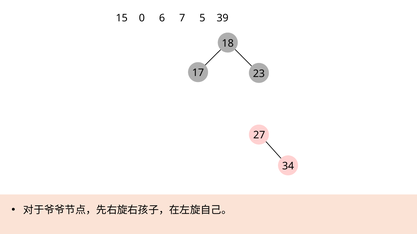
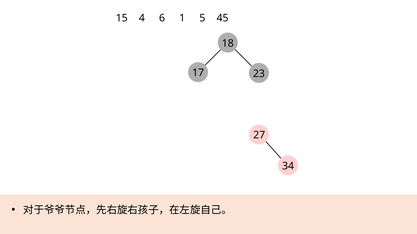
0: 0 -> 4
7: 7 -> 1
39: 39 -> 45
